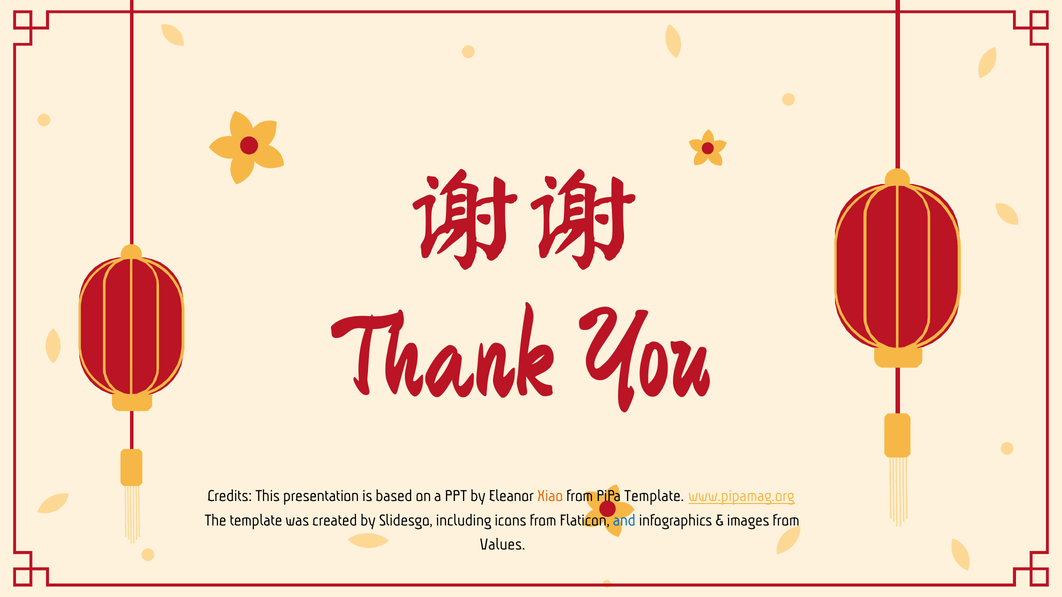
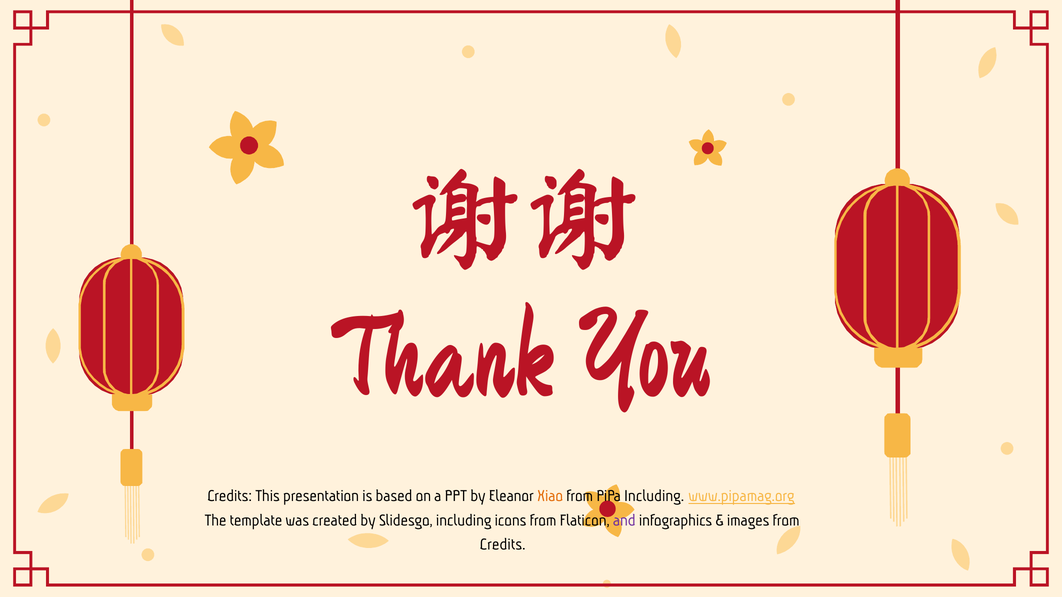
PiPa Template: Template -> Including
and colour: blue -> purple
Values at (503, 544): Values -> Credits
